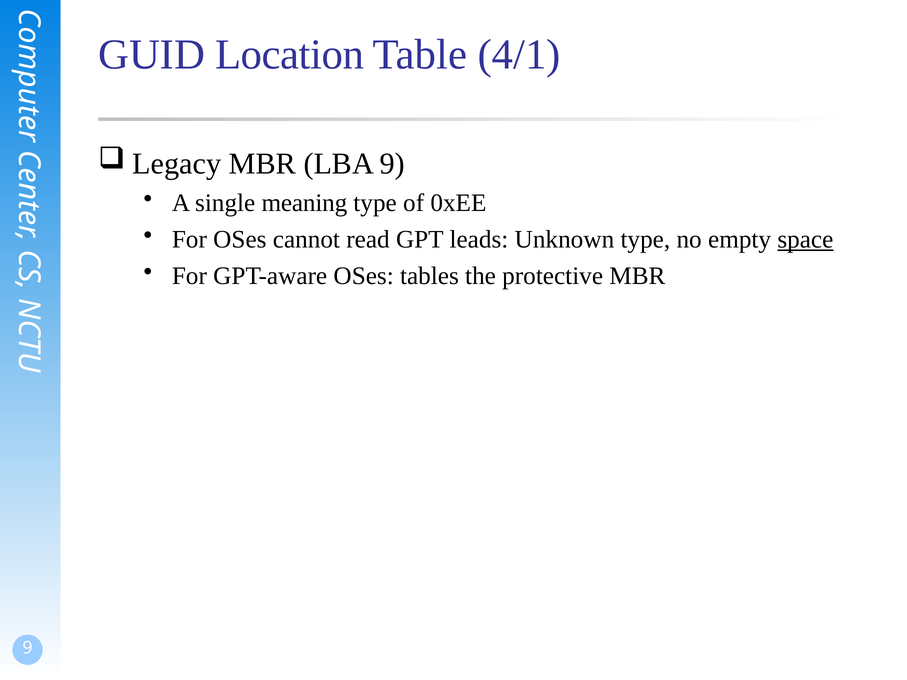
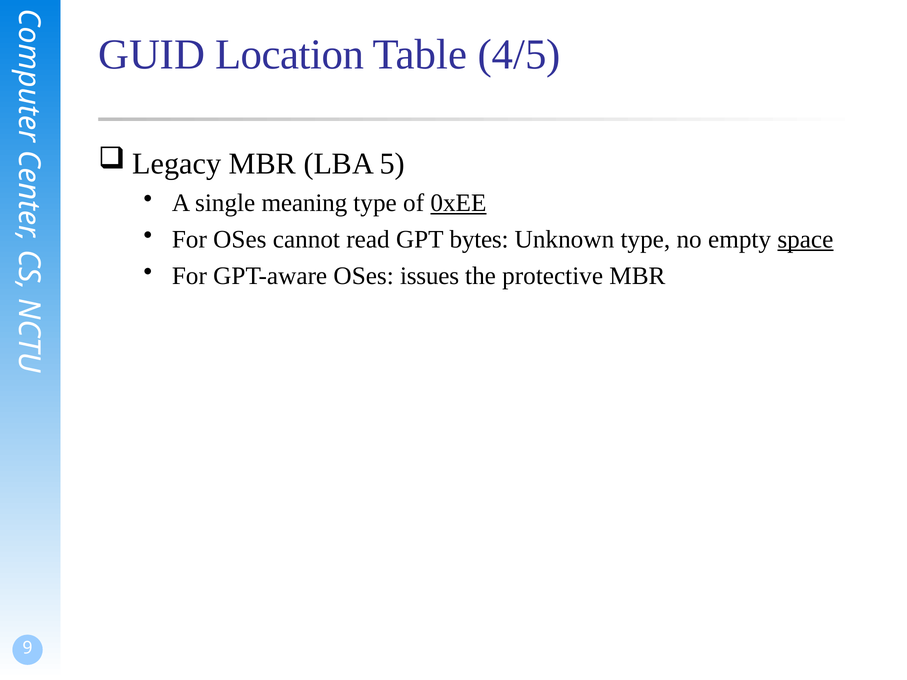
4/1: 4/1 -> 4/5
LBA 9: 9 -> 5
0xEE underline: none -> present
leads: leads -> bytes
tables: tables -> issues
